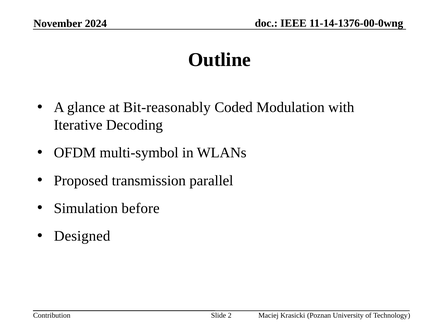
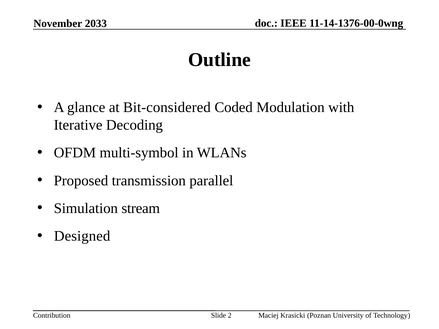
2024: 2024 -> 2033
Bit-reasonably: Bit-reasonably -> Bit-considered
before: before -> stream
